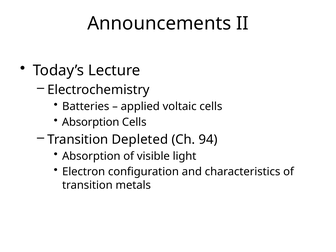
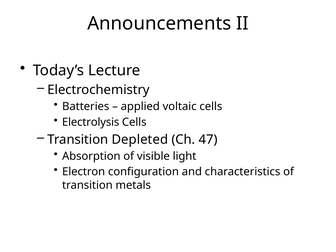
Absorption at (91, 122): Absorption -> Electrolysis
94: 94 -> 47
